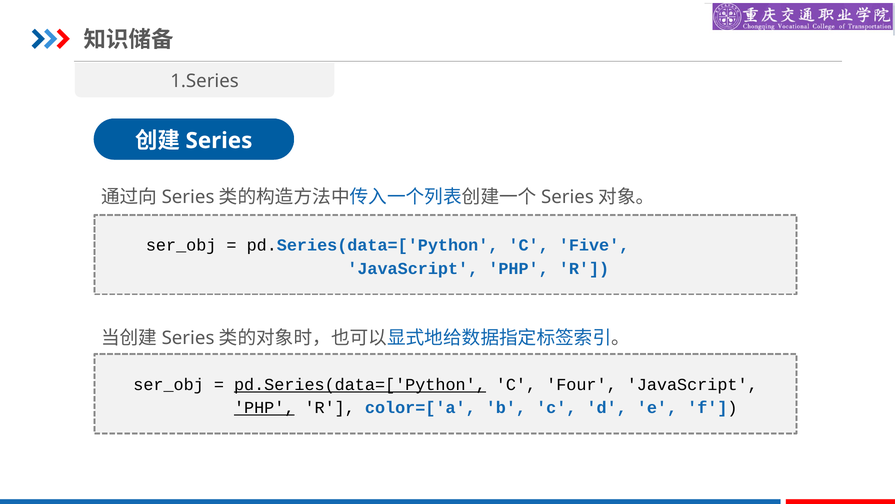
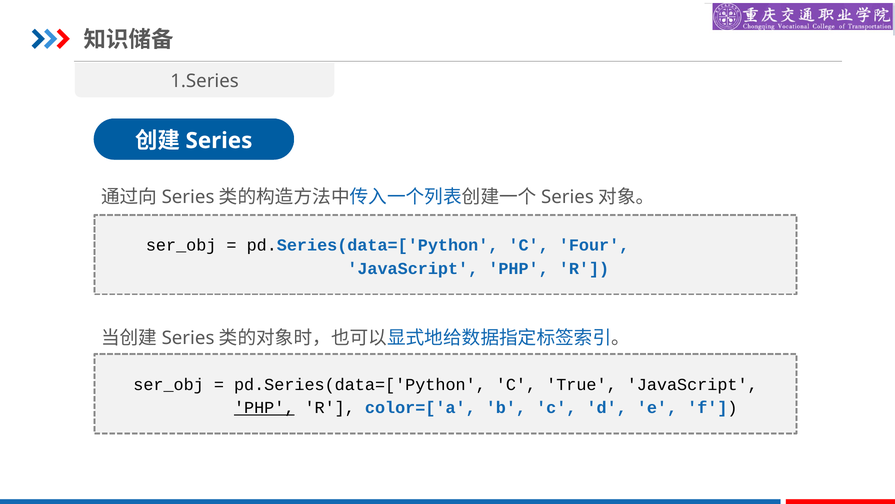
Five: Five -> Four
pd.Series(data=['Python at (360, 384) underline: present -> none
Four: Four -> True
